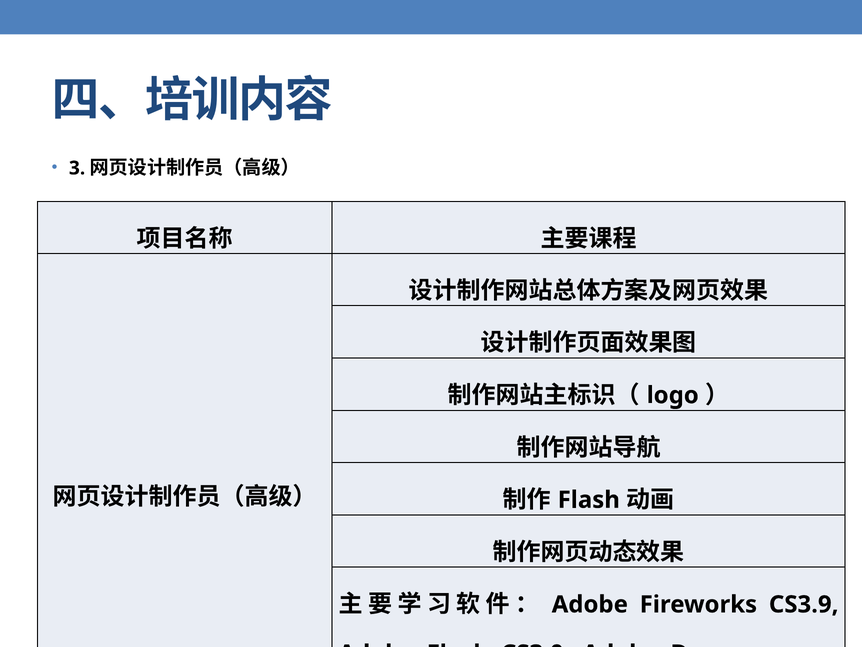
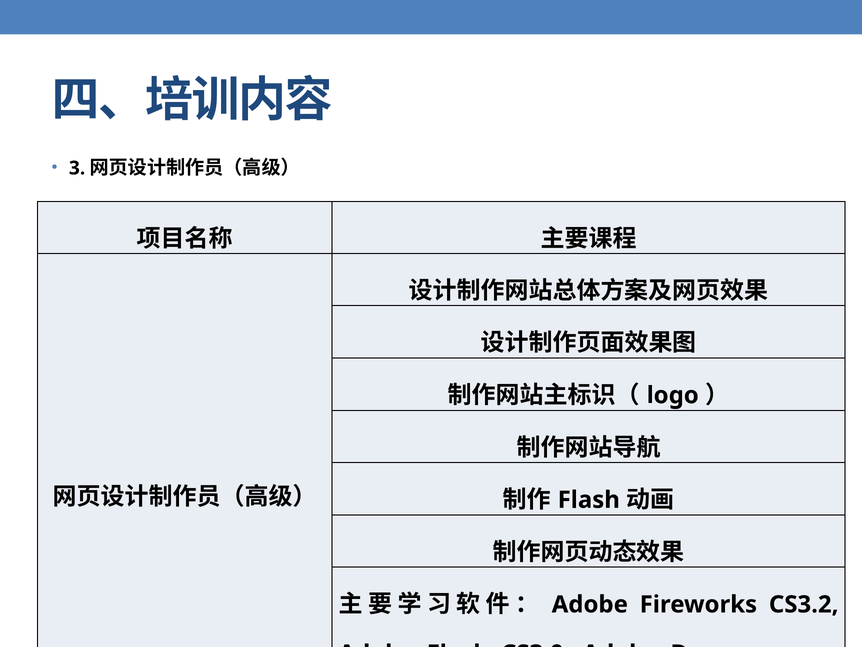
CS3.9: CS3.9 -> CS3.2
